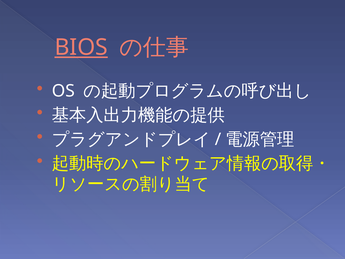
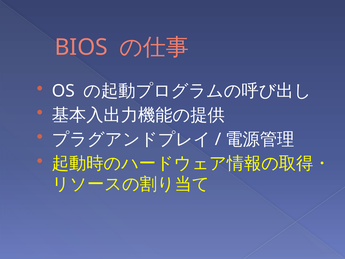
BIOS underline: present -> none
